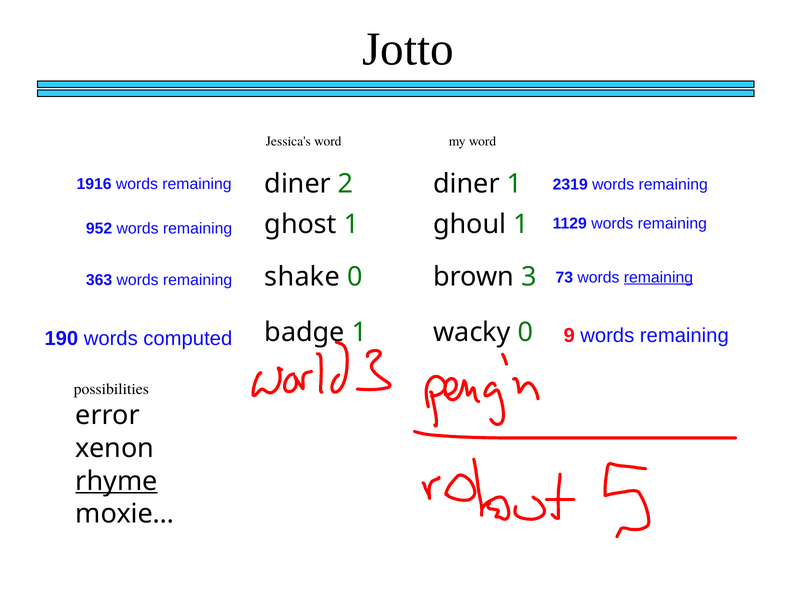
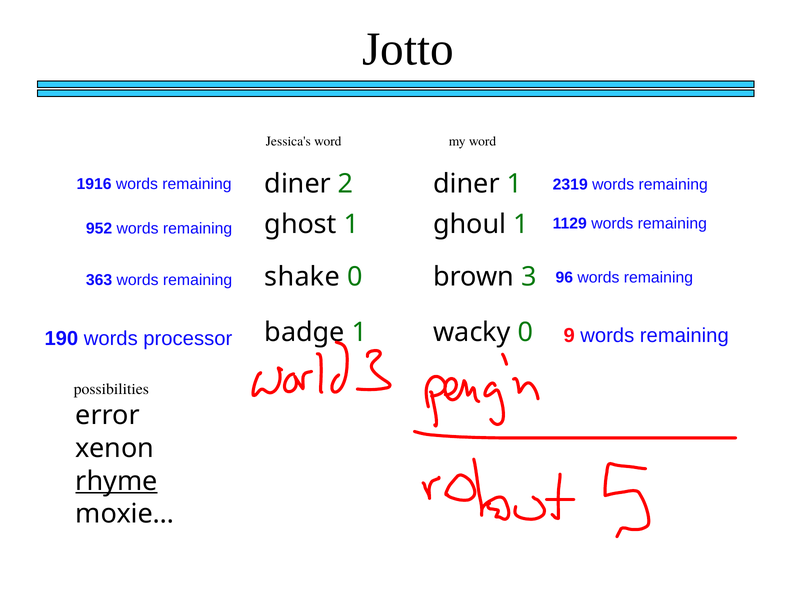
73: 73 -> 96
remaining at (658, 278) underline: present -> none
computed: computed -> processor
